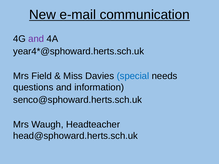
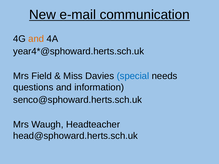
and at (36, 39) colour: purple -> orange
